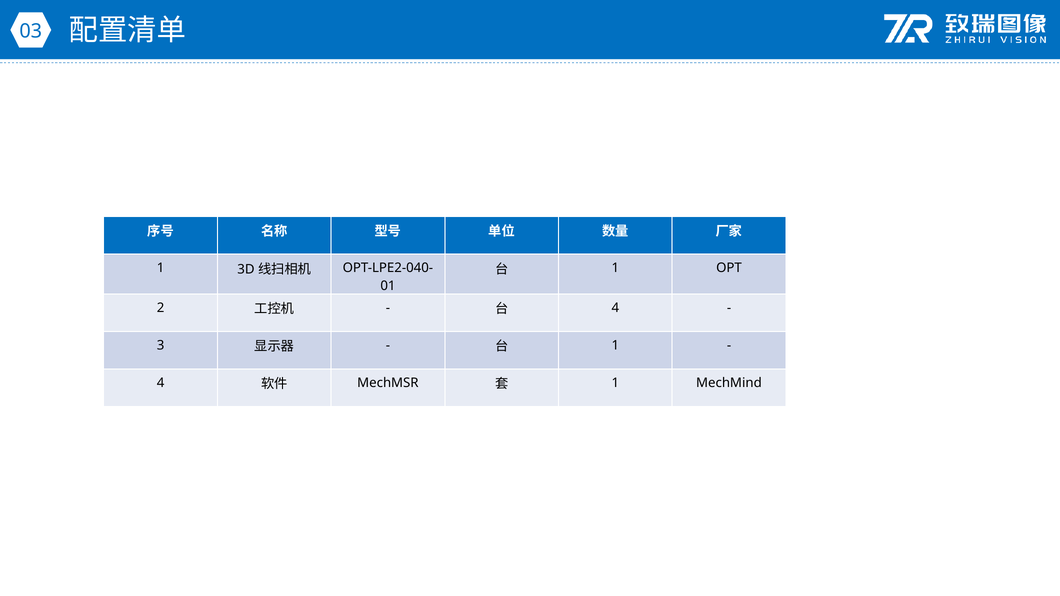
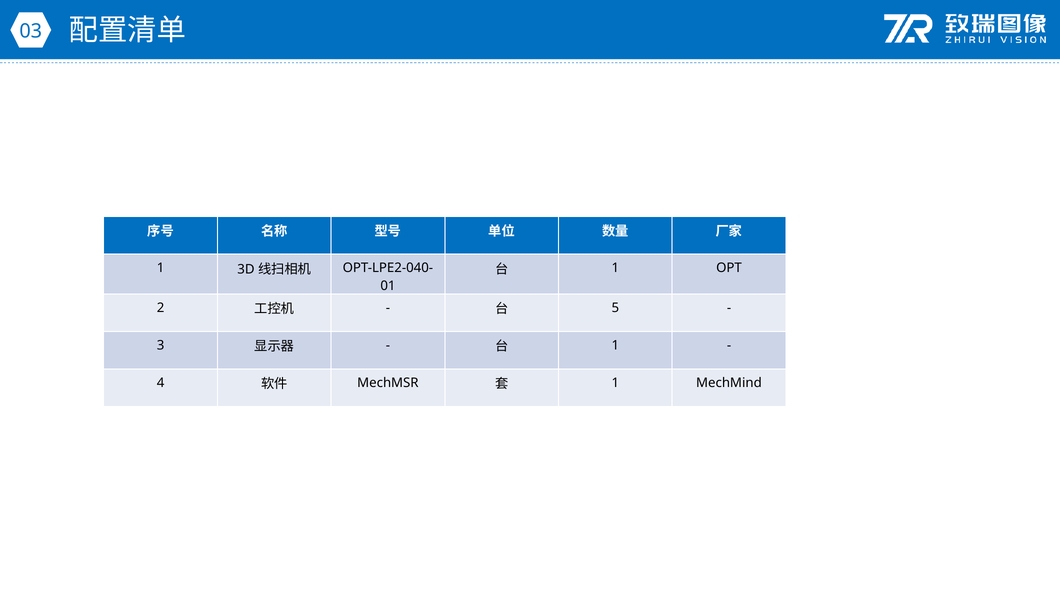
4 at (615, 308): 4 -> 5
